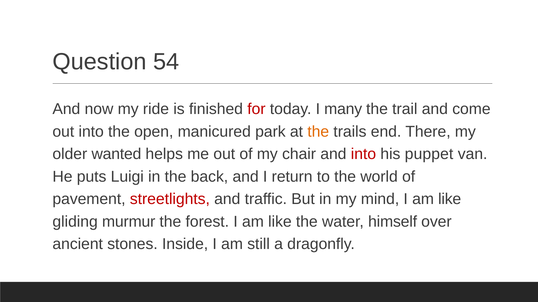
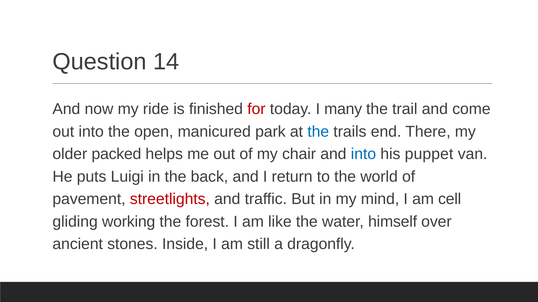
54: 54 -> 14
the at (318, 132) colour: orange -> blue
wanted: wanted -> packed
into at (363, 154) colour: red -> blue
mind I am like: like -> cell
murmur: murmur -> working
